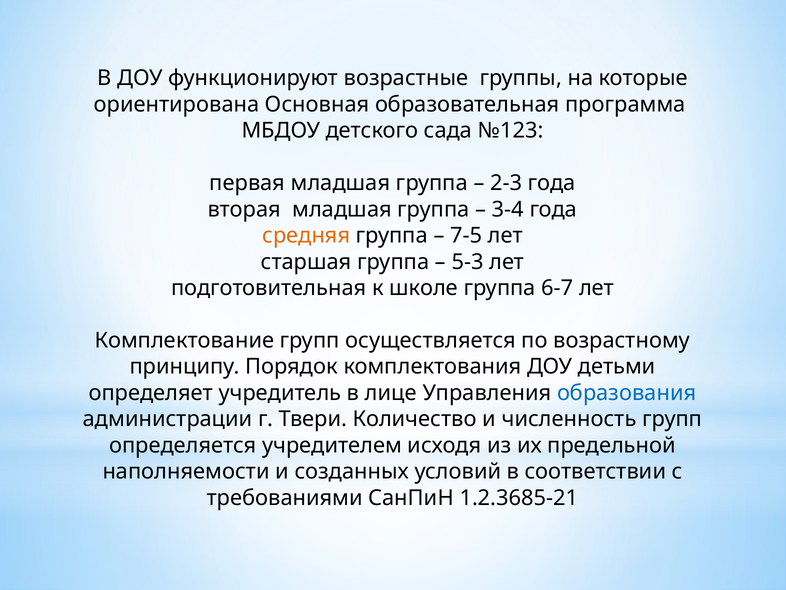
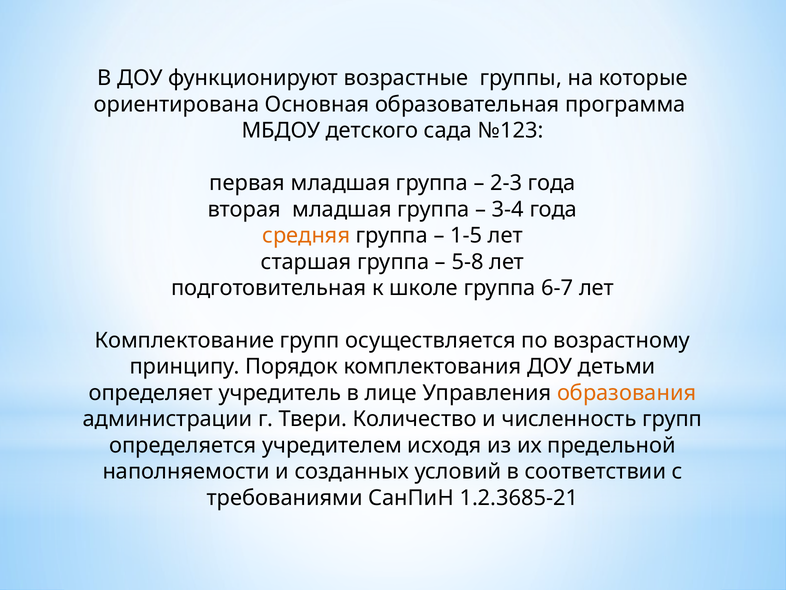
7-5: 7-5 -> 1-5
5-3: 5-3 -> 5-8
образования colour: blue -> orange
